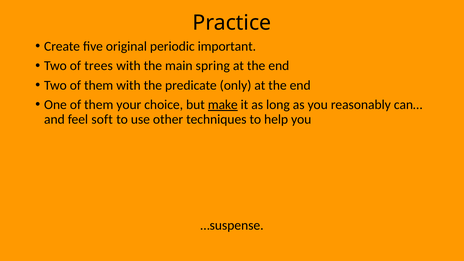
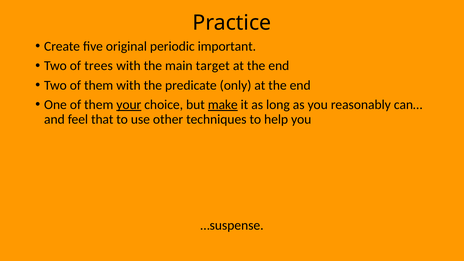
spring: spring -> target
your underline: none -> present
soft: soft -> that
